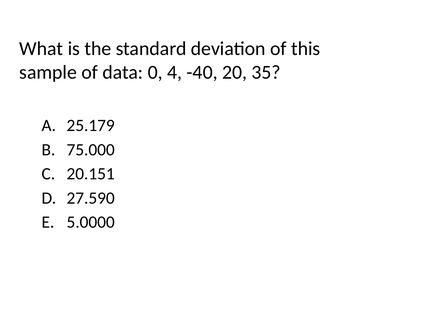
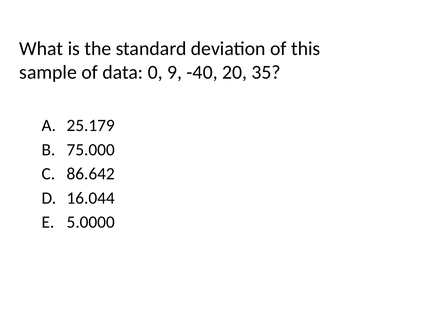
4: 4 -> 9
20.151: 20.151 -> 86.642
27.590: 27.590 -> 16.044
